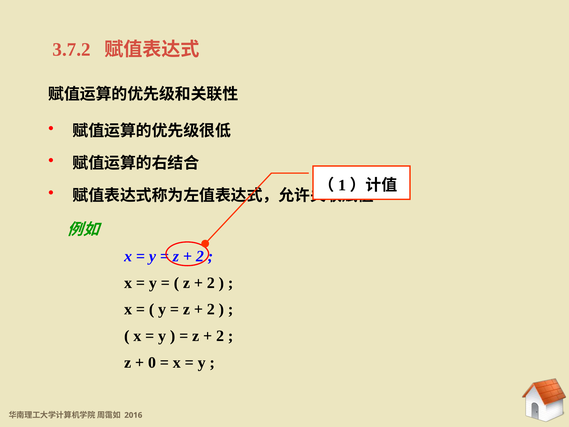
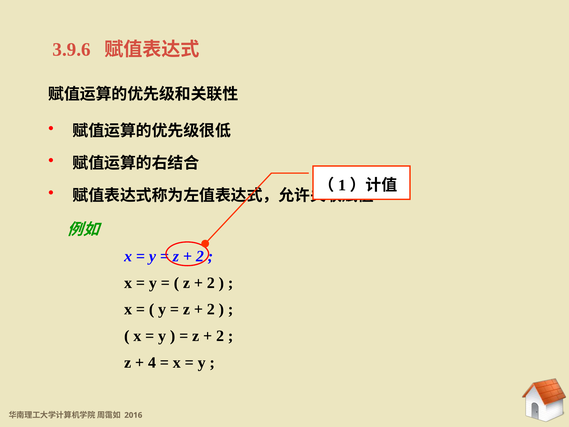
3.7.2: 3.7.2 -> 3.9.6
0: 0 -> 4
